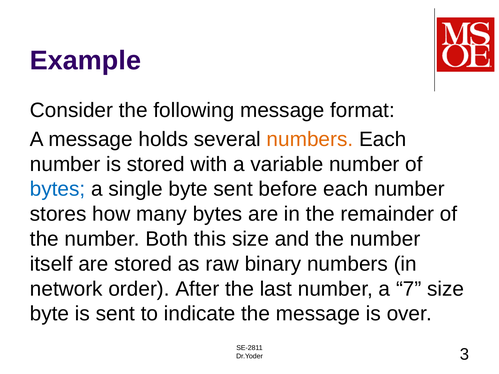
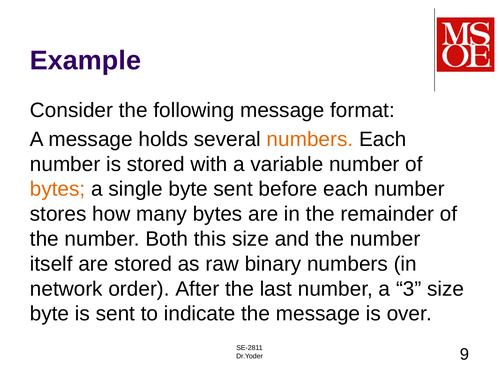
bytes at (58, 189) colour: blue -> orange
7: 7 -> 3
3: 3 -> 9
